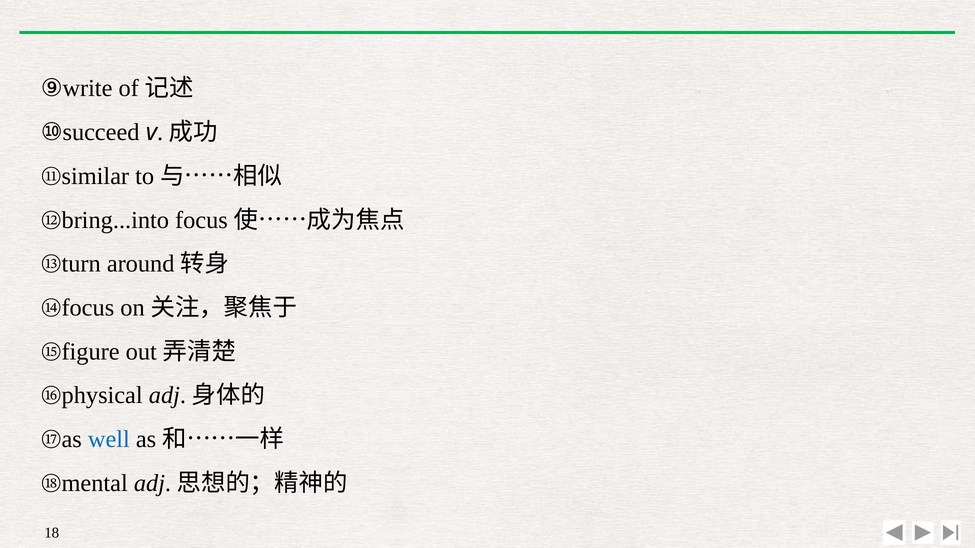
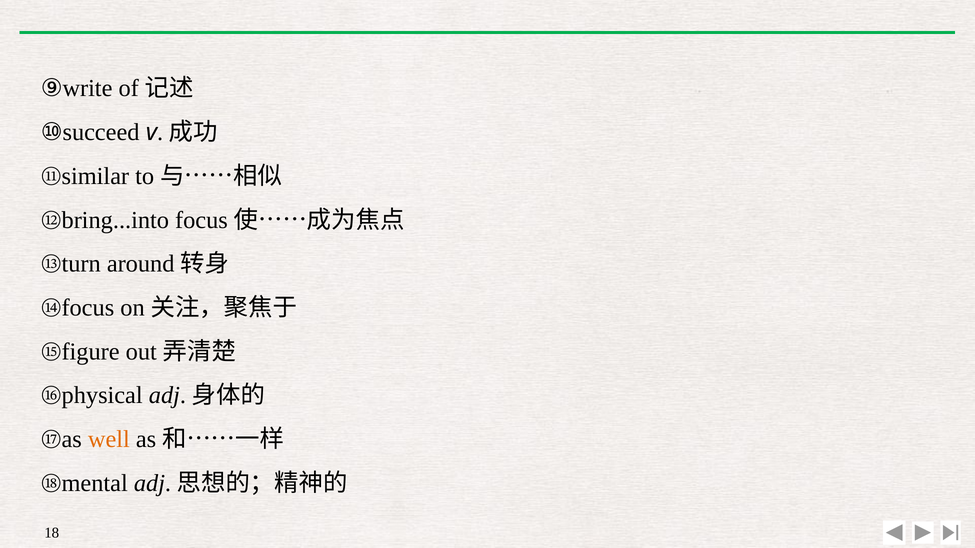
well colour: blue -> orange
